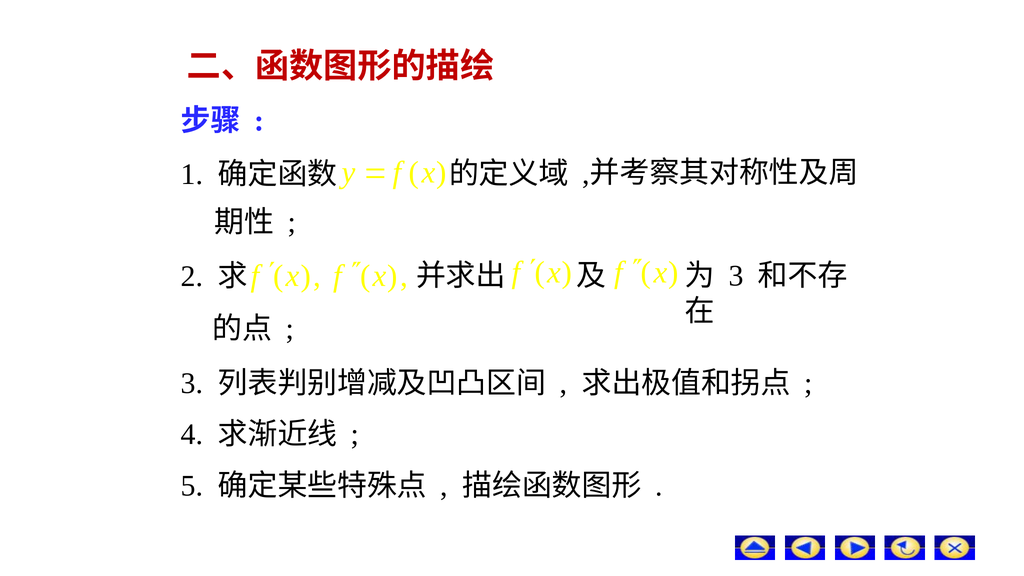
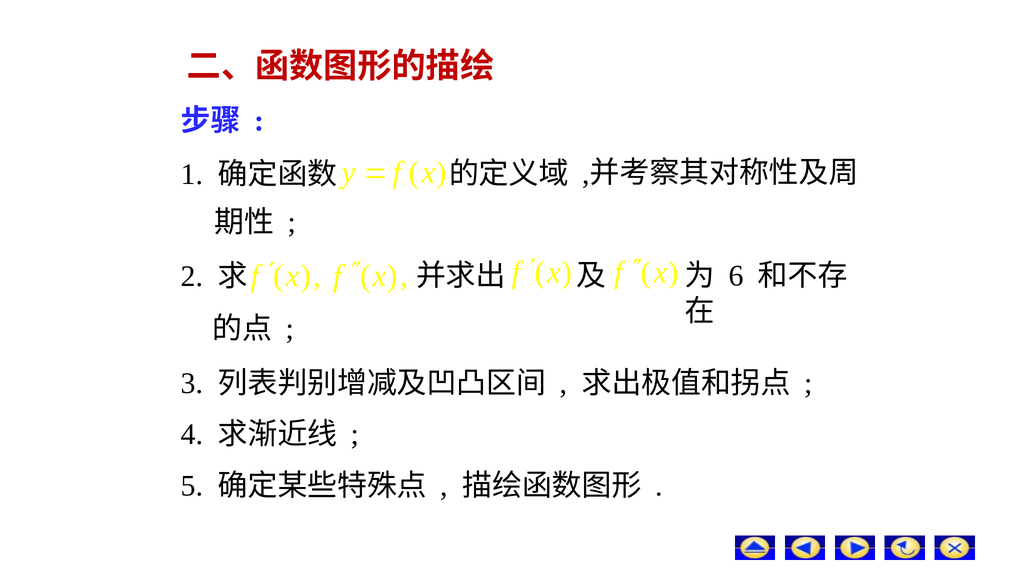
3 at (736, 276): 3 -> 6
